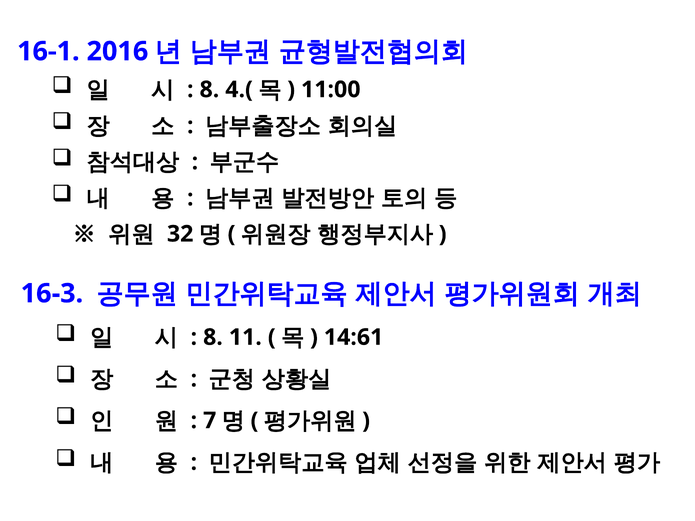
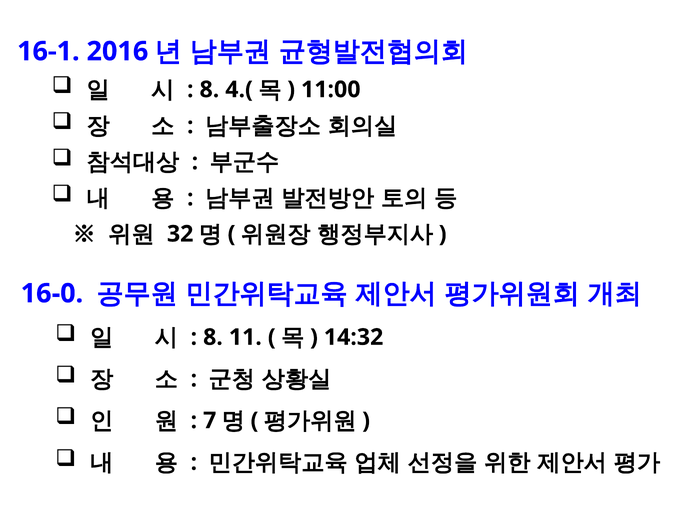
16-3: 16-3 -> 16-0
14:61: 14:61 -> 14:32
